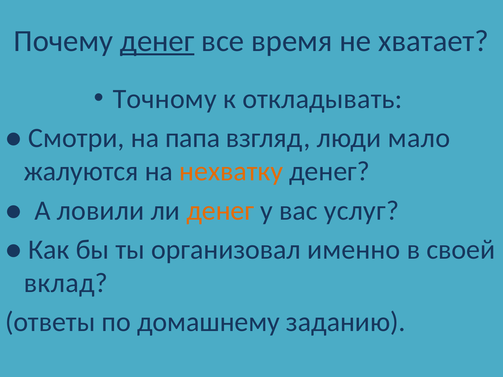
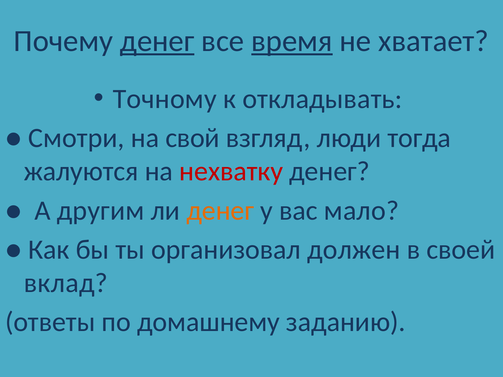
время underline: none -> present
папа: папа -> свой
мало: мало -> тогда
нехватку colour: orange -> red
ловили: ловили -> другим
услуг: услуг -> мало
именно: именно -> должен
